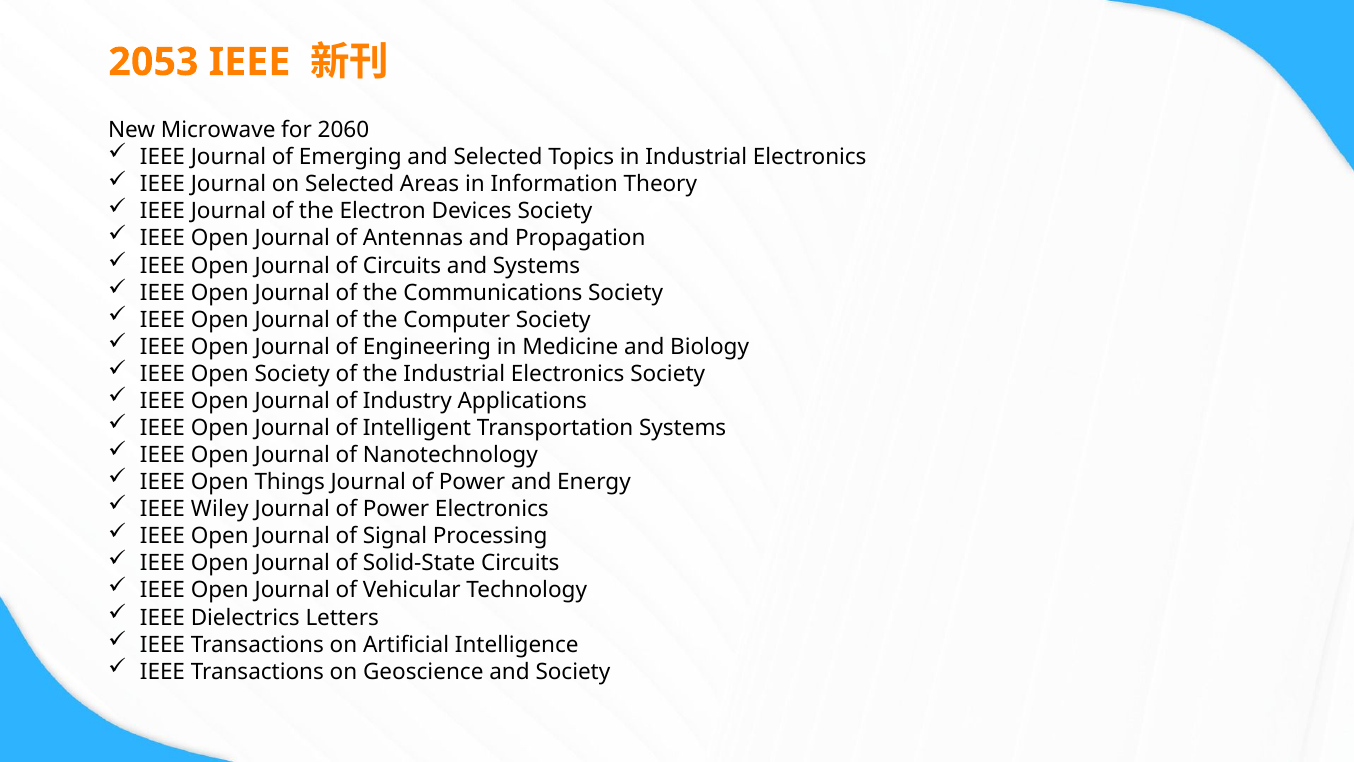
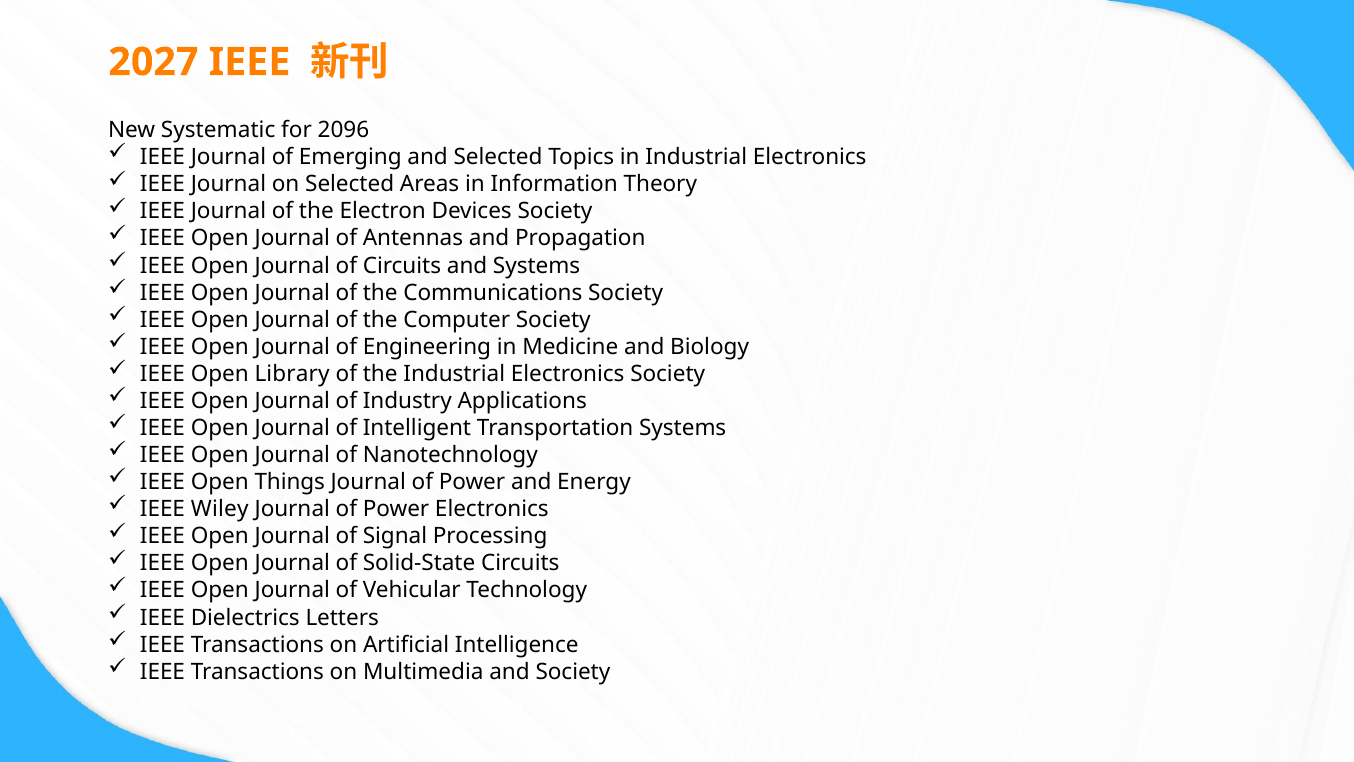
2053: 2053 -> 2027
Microwave: Microwave -> Systematic
2060: 2060 -> 2096
Open Society: Society -> Library
Geoscience: Geoscience -> Multimedia
